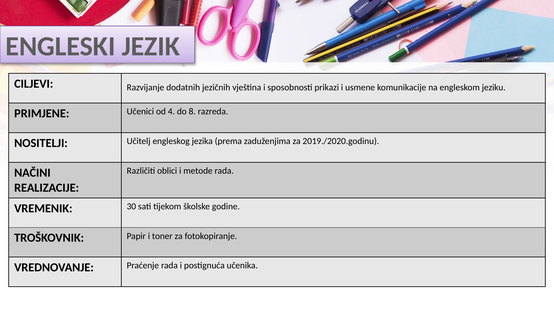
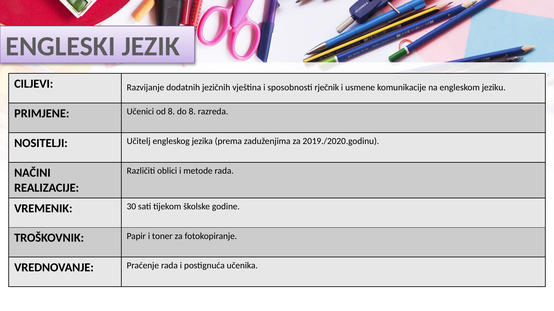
prikazi: prikazi -> rječnik
od 4: 4 -> 8
